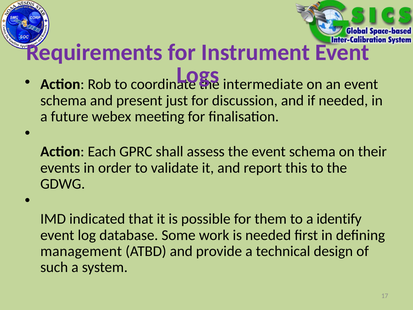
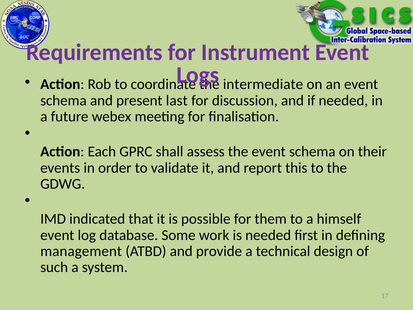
just: just -> last
identify: identify -> himself
